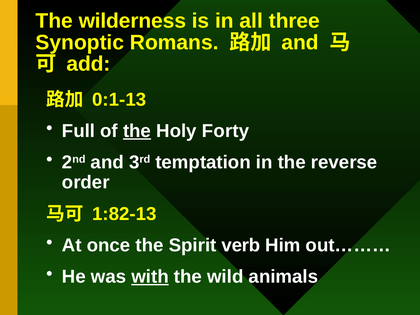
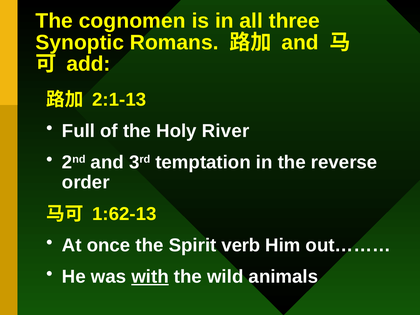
wilderness: wilderness -> cognomen
0:1-13: 0:1-13 -> 2:1-13
the at (137, 131) underline: present -> none
Forty: Forty -> River
1:82-13: 1:82-13 -> 1:62-13
